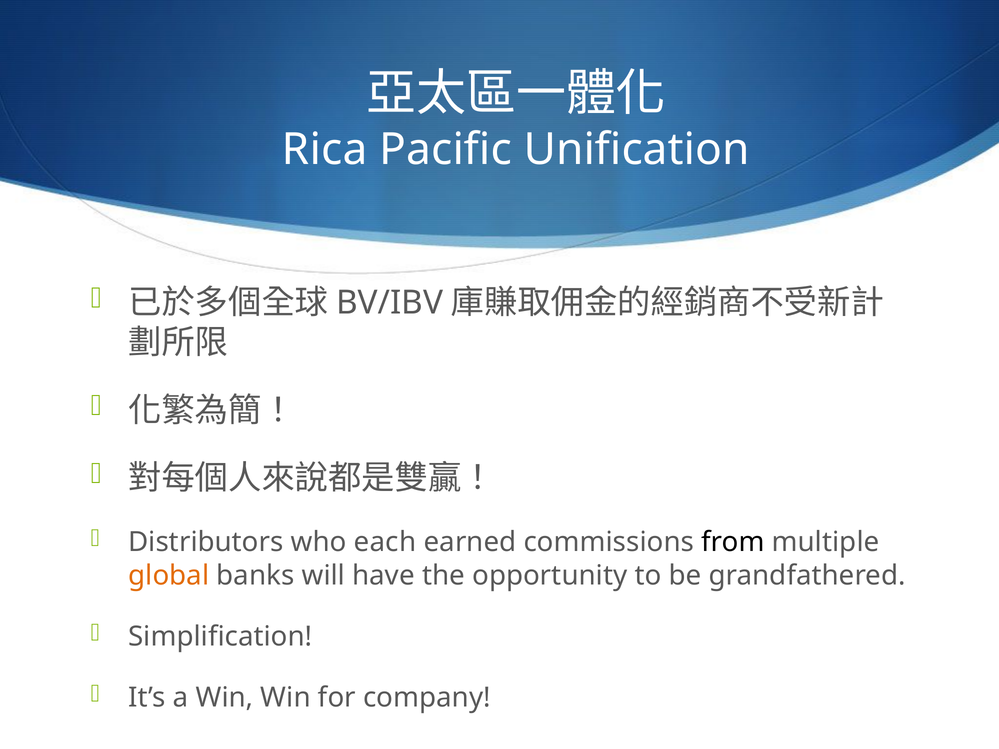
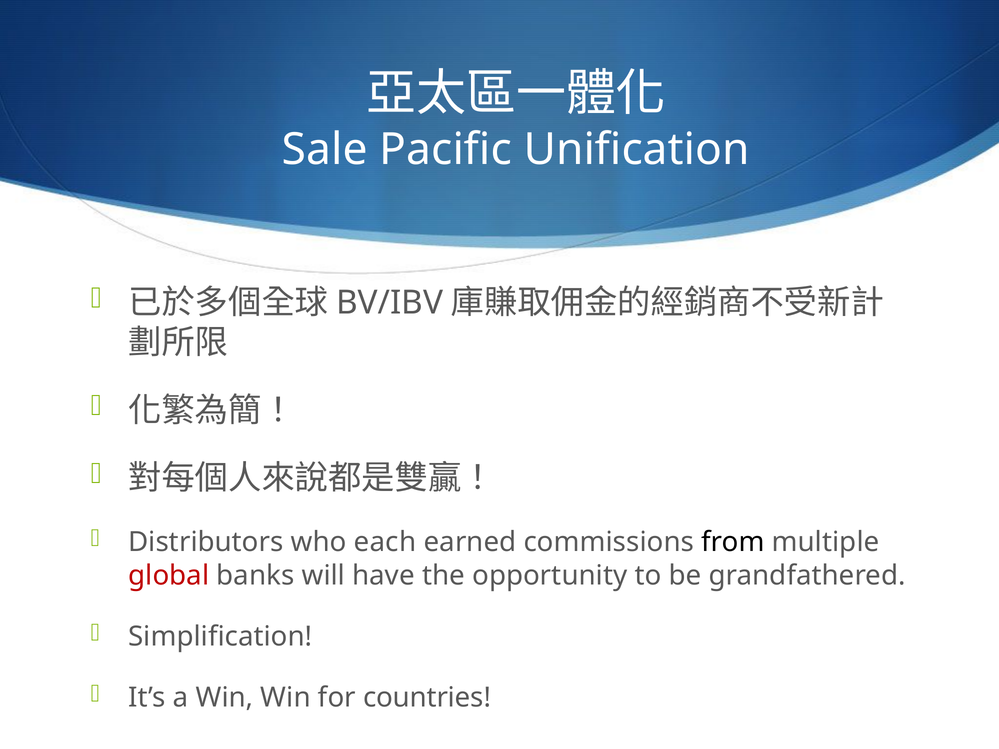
Rica: Rica -> Sale
global colour: orange -> red
company: company -> countries
